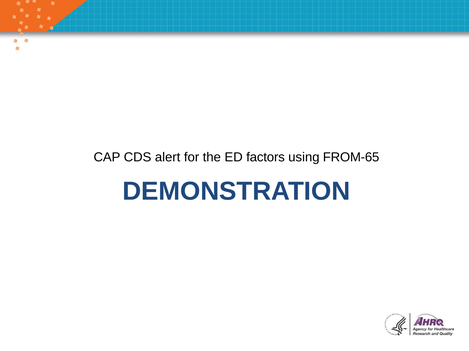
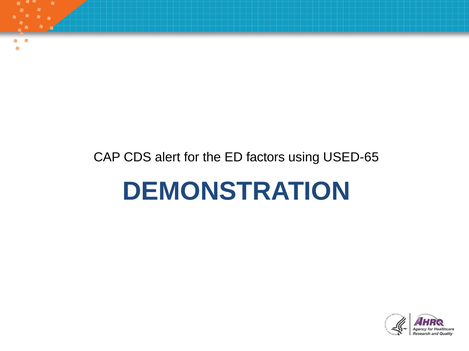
FROM-65: FROM-65 -> USED-65
